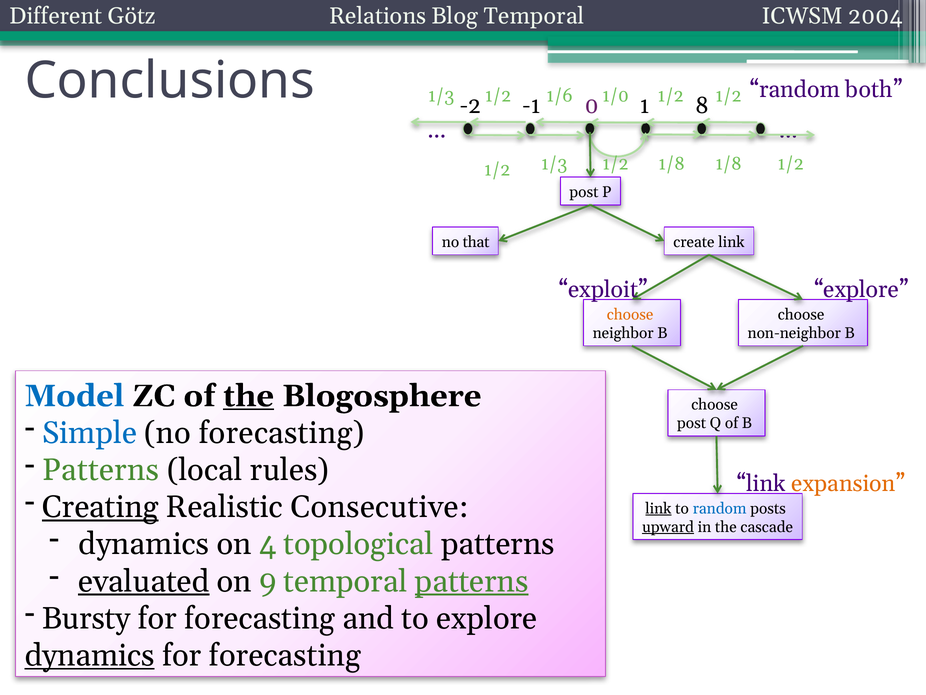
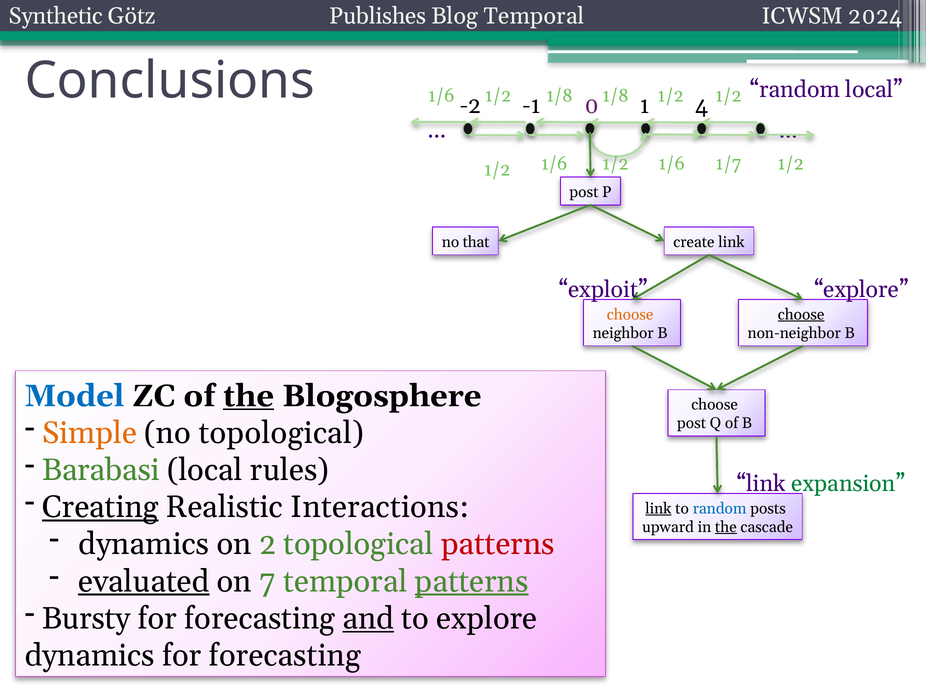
Different: Different -> Synthetic
Relations: Relations -> Publishes
2004: 2004 -> 2024
random both: both -> local
1/3 at (441, 96): 1/3 -> 1/6
1/6 at (559, 96): 1/6 -> 1/8
-2 1/0: 1/0 -> 1/8
8: 8 -> 4
1/3 at (554, 164): 1/3 -> 1/6
1/8 at (672, 164): 1/8 -> 1/6
1/8 at (729, 164): 1/8 -> 1/7
choose at (801, 314) underline: none -> present
Simple colour: blue -> orange
no forecasting: forecasting -> topological
Patterns at (101, 470): Patterns -> Barabasi
expansion colour: orange -> green
Consecutive: Consecutive -> Interactions
upward underline: present -> none
the at (726, 527) underline: none -> present
4: 4 -> 2
patterns at (498, 544) colour: black -> red
9: 9 -> 7
and underline: none -> present
dynamics at (90, 655) underline: present -> none
